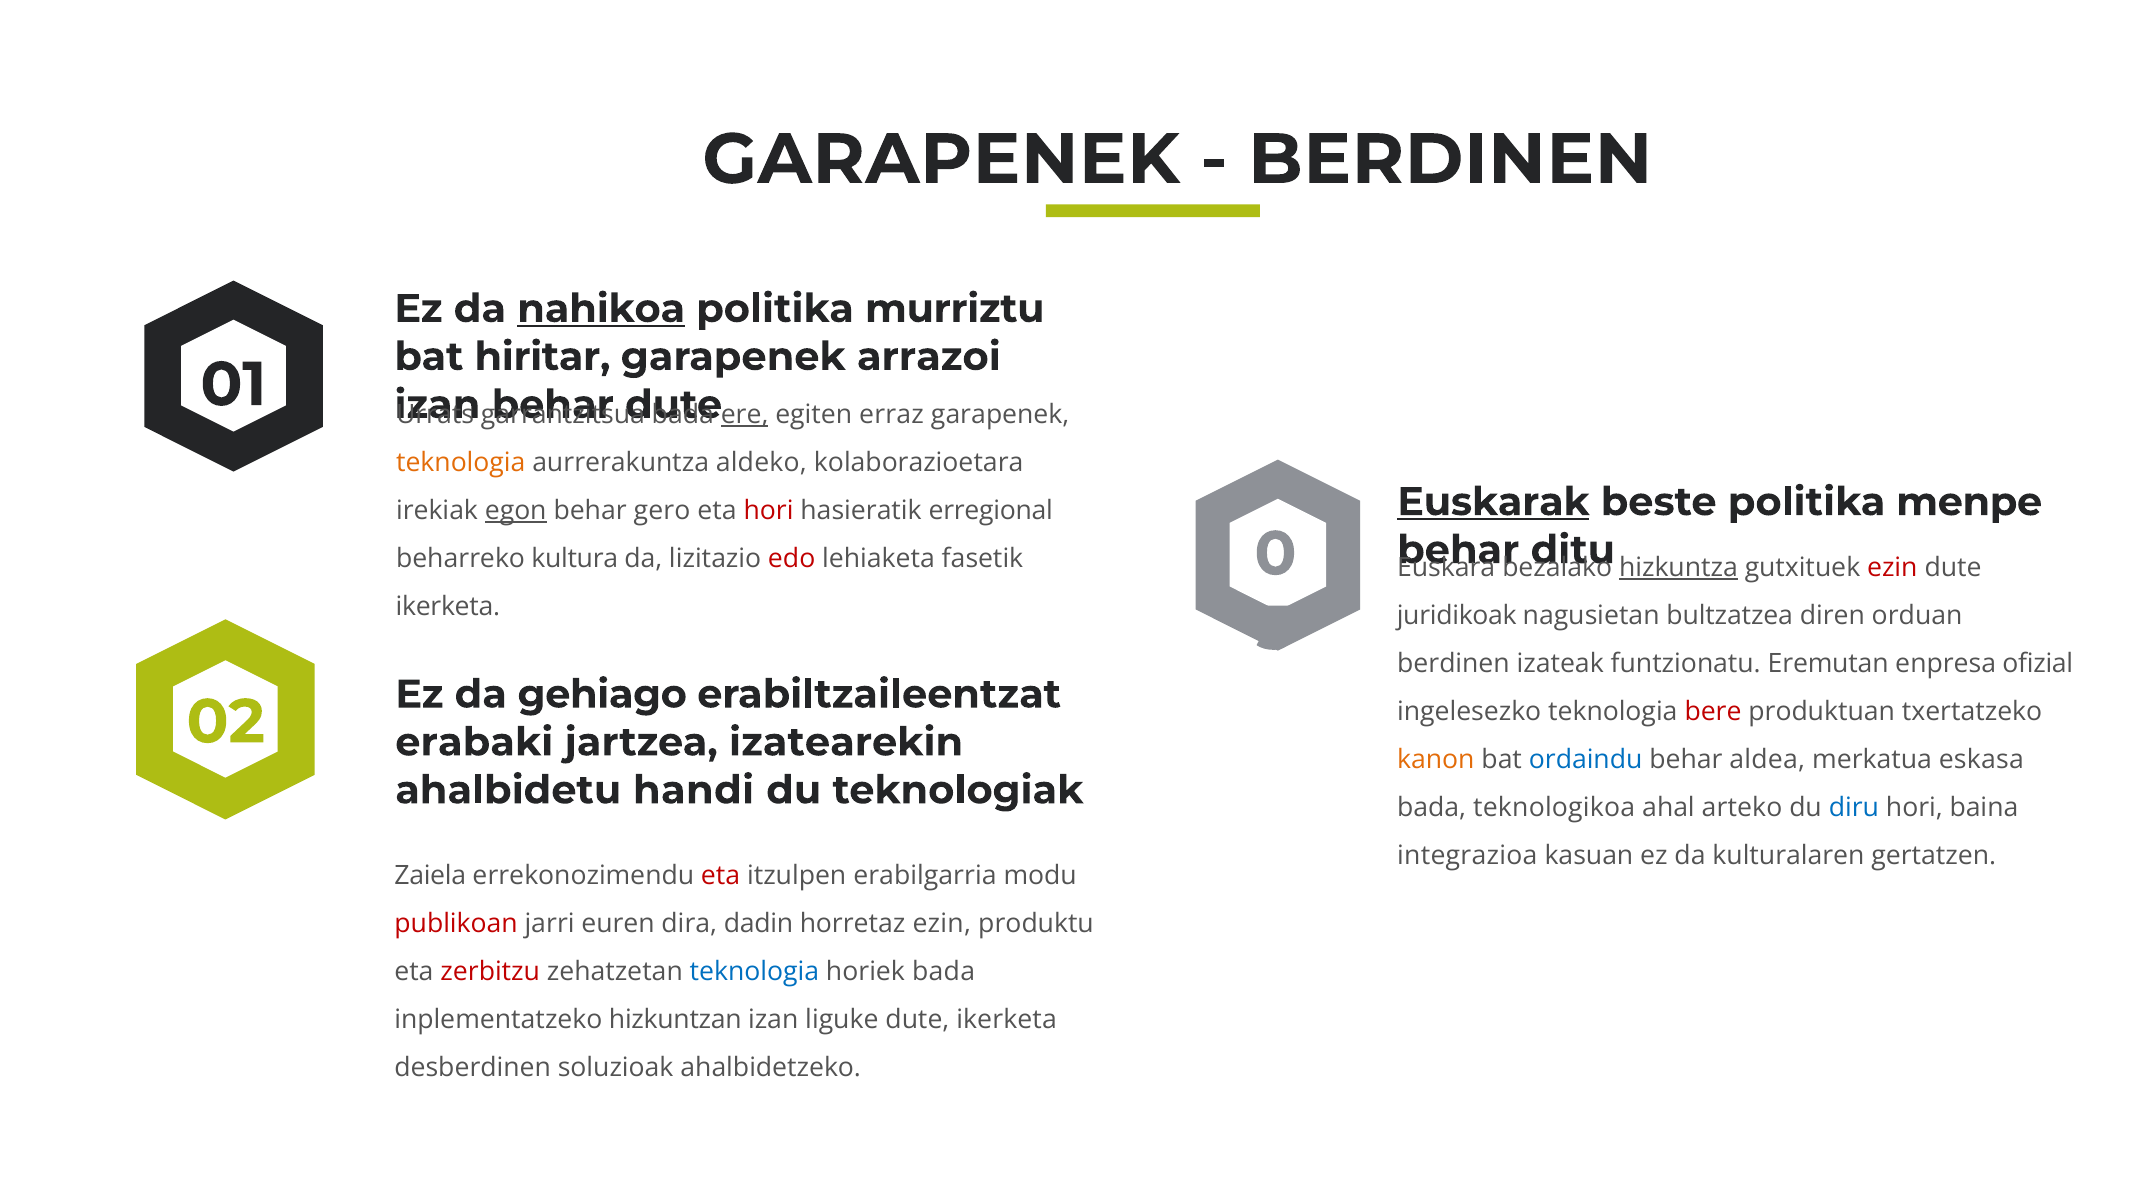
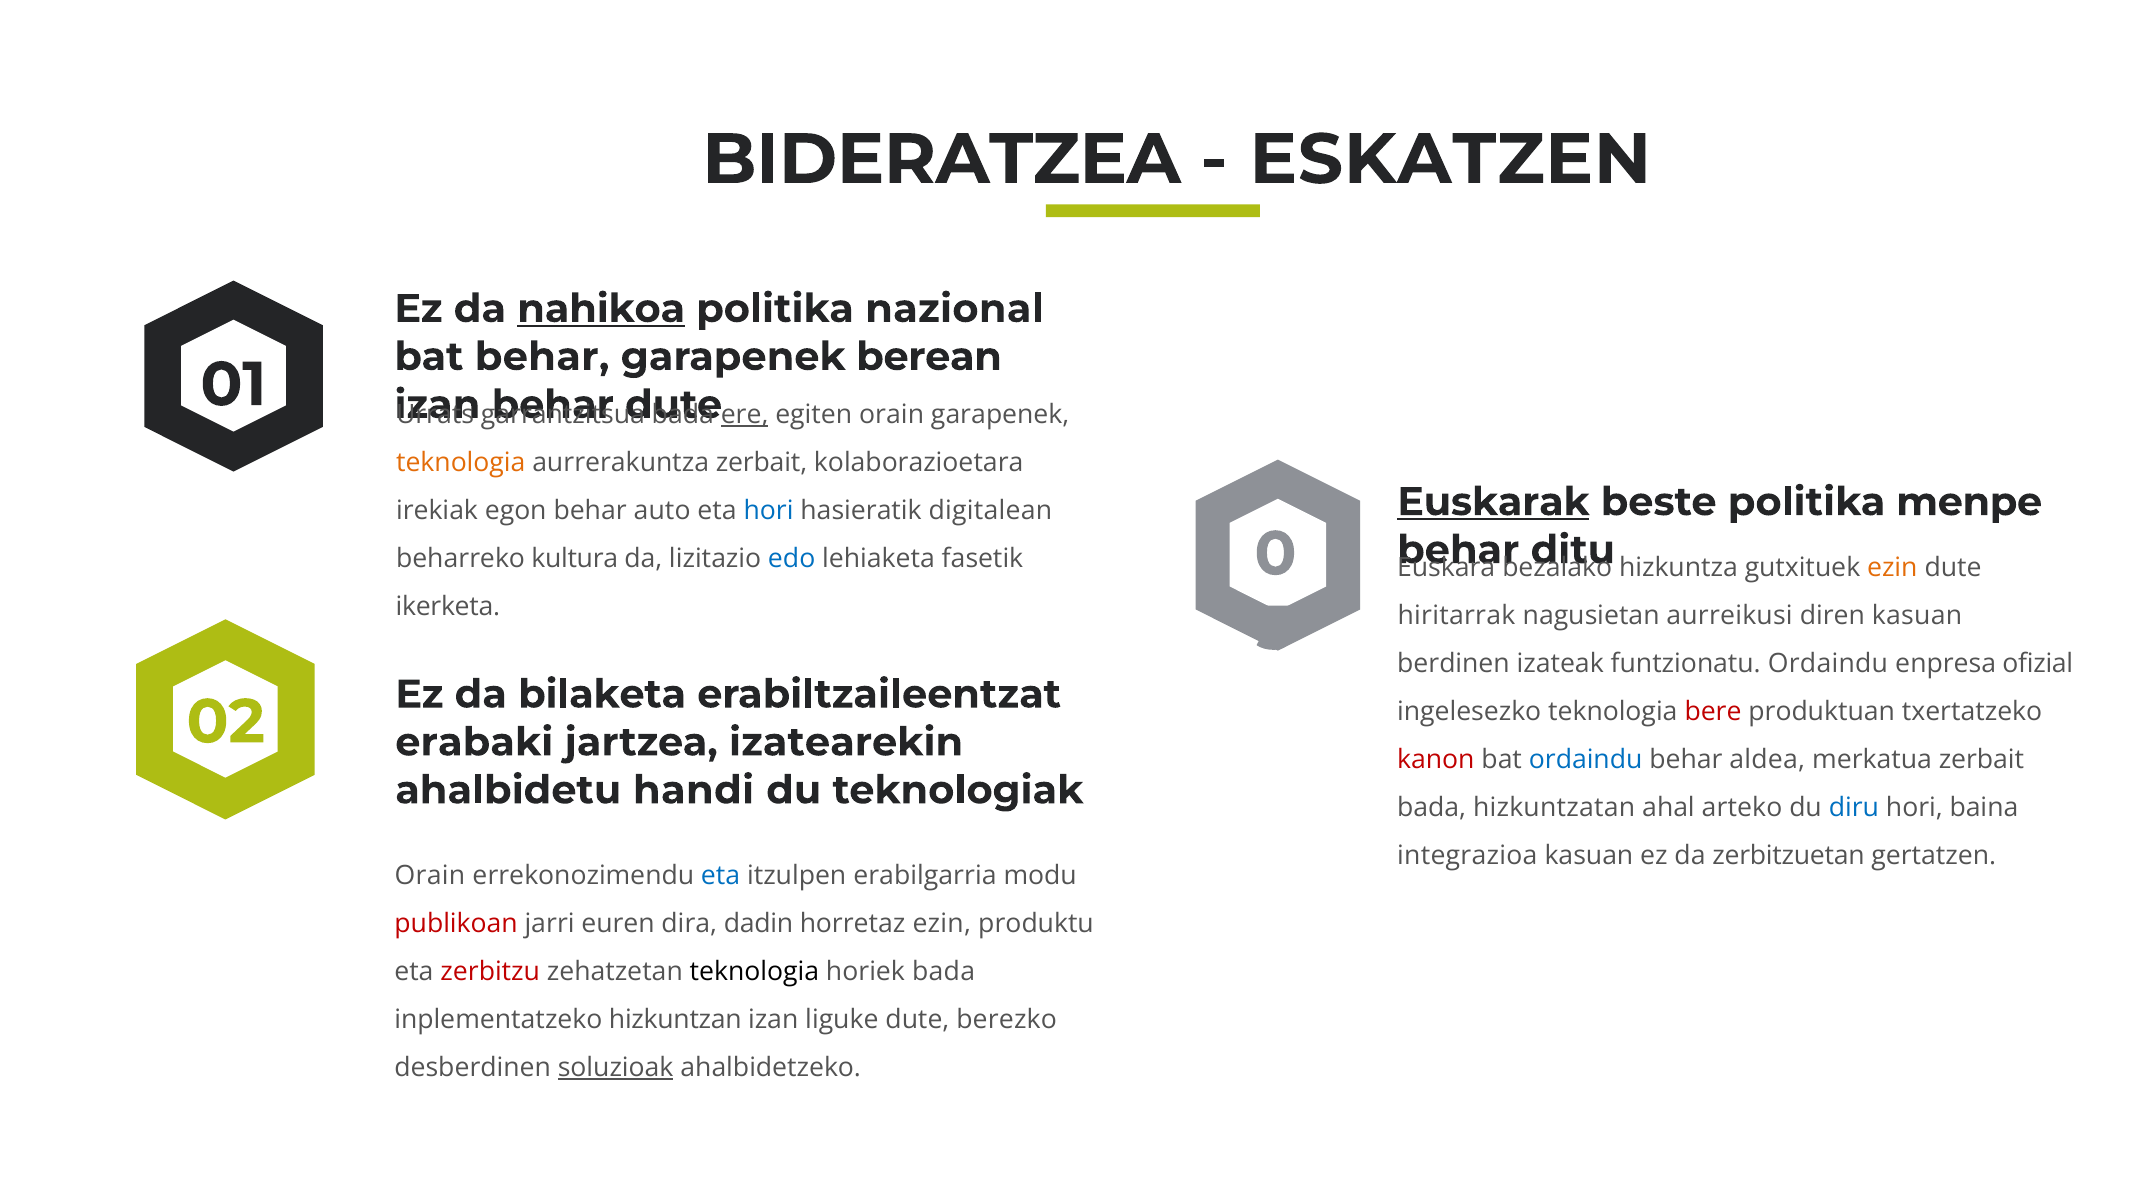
GARAPENEK at (941, 160): GARAPENEK -> BIDERATZEA
BERDINEN at (1450, 160): BERDINEN -> ESKATZEN
murriztu: murriztu -> nazional
bat hiritar: hiritar -> behar
arrazoi: arrazoi -> berean
egiten erraz: erraz -> orain
aurrerakuntza aldeko: aldeko -> zerbait
egon underline: present -> none
gero: gero -> auto
hori at (769, 511) colour: red -> blue
erregional: erregional -> digitalean
edo colour: red -> blue
hizkuntza underline: present -> none
ezin at (1892, 568) colour: red -> orange
juridikoak: juridikoak -> hiritarrak
bultzatzea: bultzatzea -> aurreikusi
diren orduan: orduan -> kasuan
funtzionatu Eremutan: Eremutan -> Ordaindu
gehiago: gehiago -> bilaketa
kanon colour: orange -> red
merkatua eskasa: eskasa -> zerbait
teknologikoa: teknologikoa -> hizkuntzatan
kulturalaren: kulturalaren -> zerbitzuetan
Zaiela at (430, 876): Zaiela -> Orain
eta at (721, 876) colour: red -> blue
teknologia at (754, 972) colour: blue -> black
dute ikerketa: ikerketa -> berezko
soluzioak underline: none -> present
